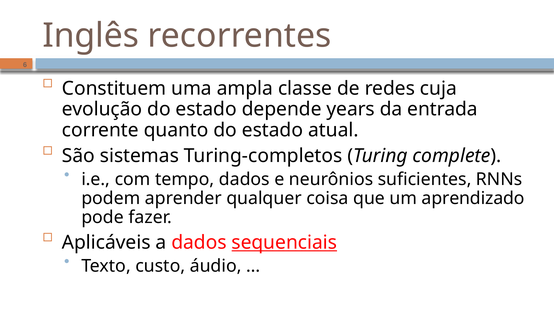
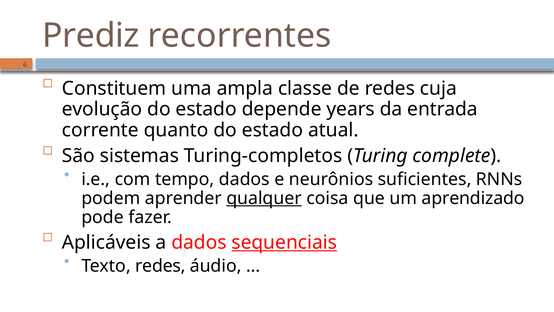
Inglês: Inglês -> Prediz
qualquer underline: none -> present
Texto custo: custo -> redes
